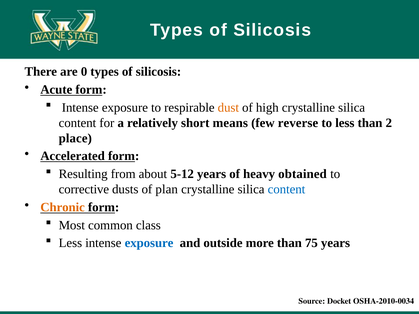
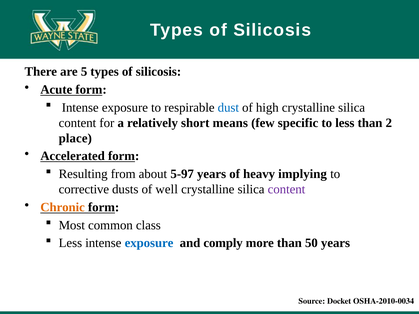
0: 0 -> 5
dust colour: orange -> blue
reverse: reverse -> specific
5-12: 5-12 -> 5-97
obtained: obtained -> implying
plan: plan -> well
content at (286, 189) colour: blue -> purple
outside: outside -> comply
75: 75 -> 50
